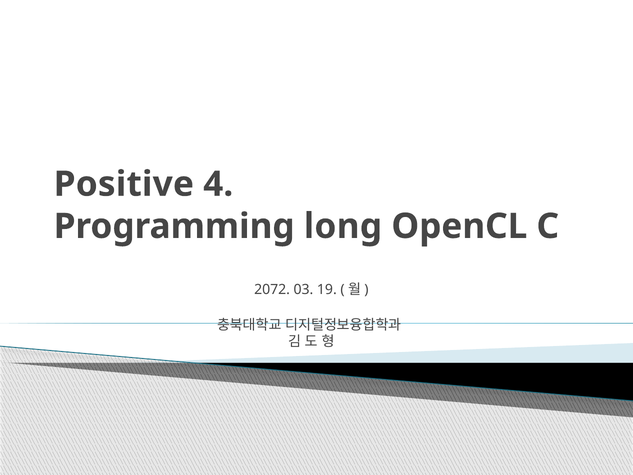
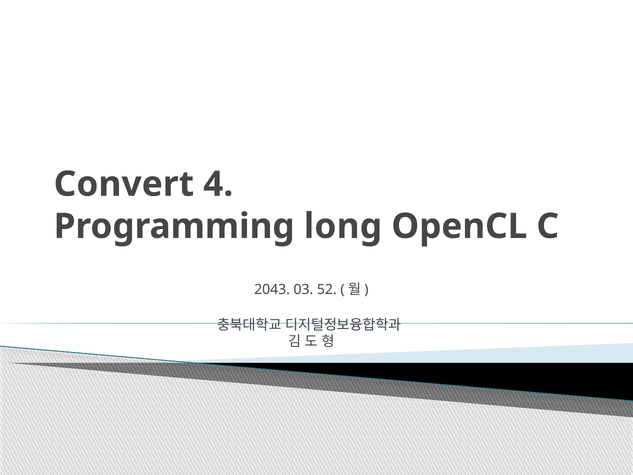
Positive: Positive -> Convert
2072: 2072 -> 2043
19: 19 -> 52
